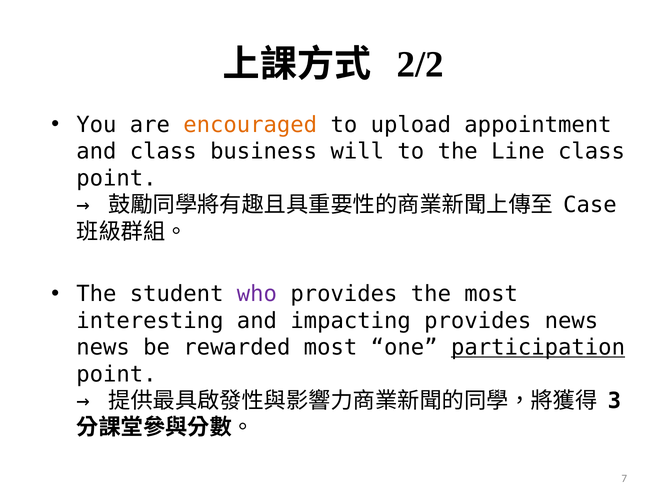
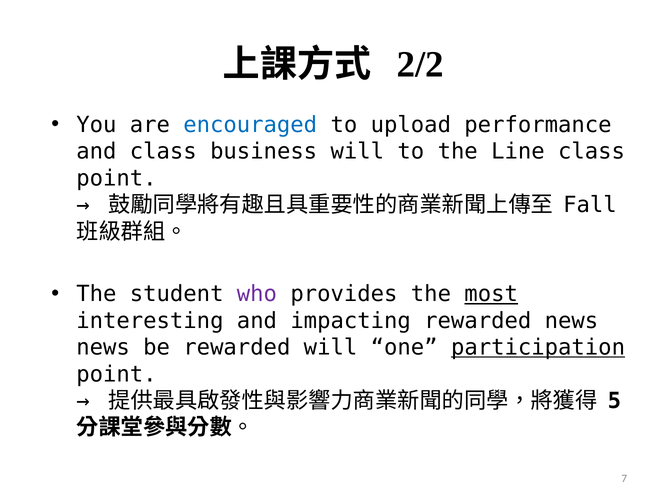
encouraged colour: orange -> blue
appointment: appointment -> performance
Case: Case -> Fall
most at (491, 294) underline: none -> present
impacting provides: provides -> rewarded
rewarded most: most -> will
3: 3 -> 5
